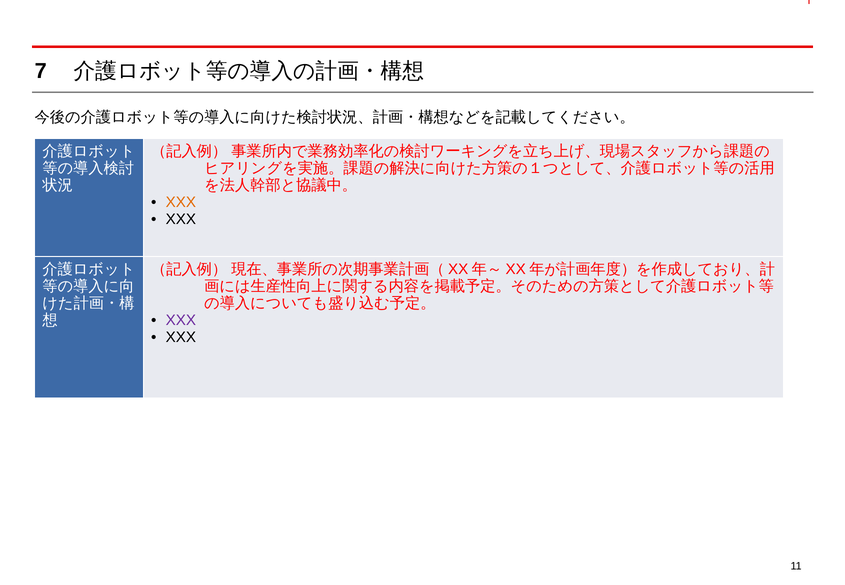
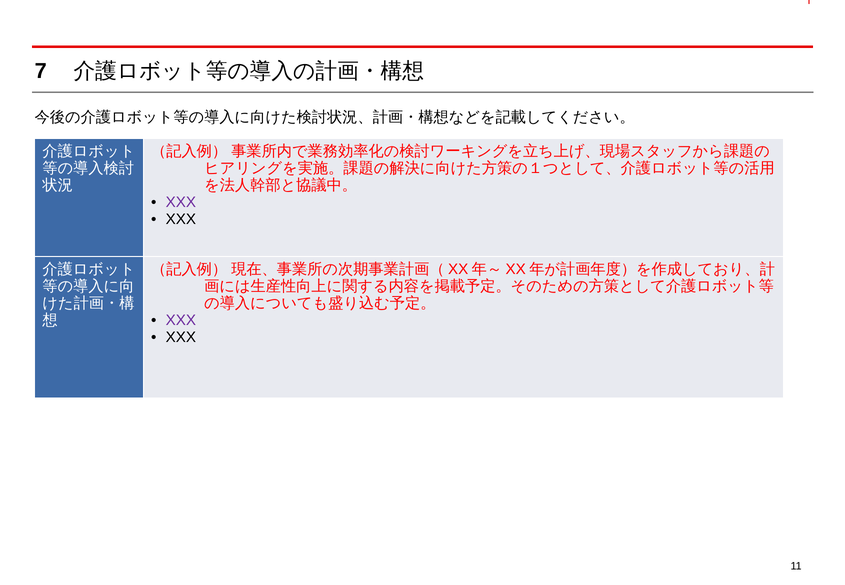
XXX at (181, 202) colour: orange -> purple
